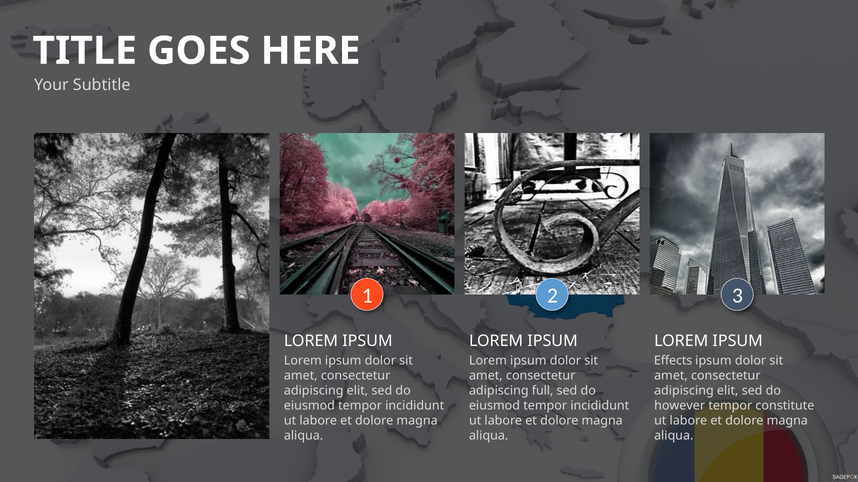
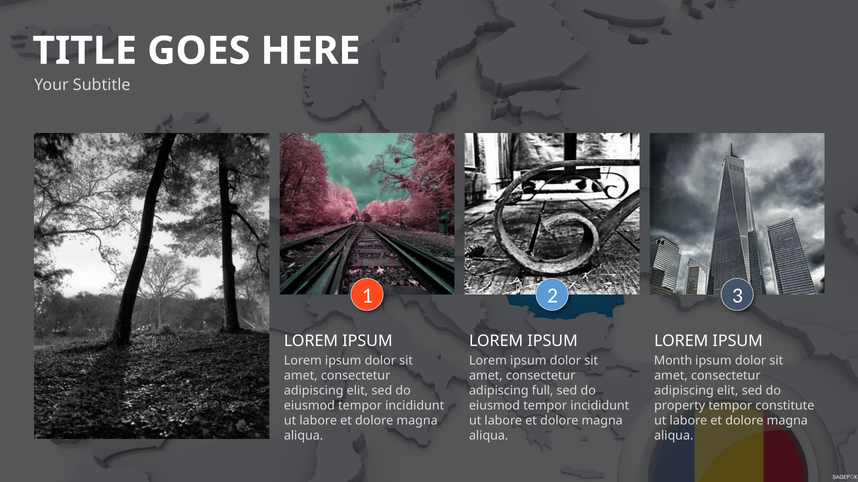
Effects: Effects -> Month
however: however -> property
